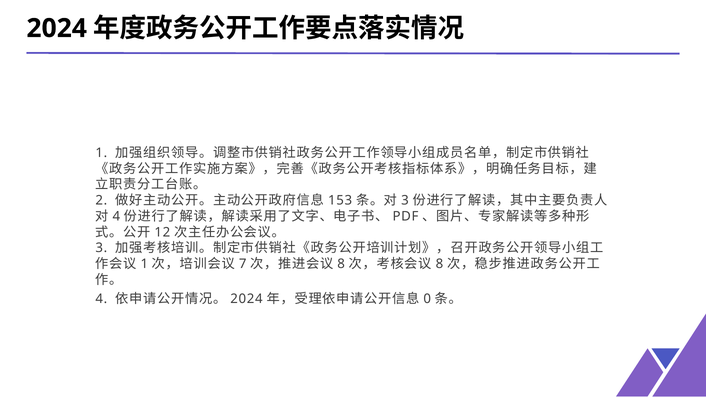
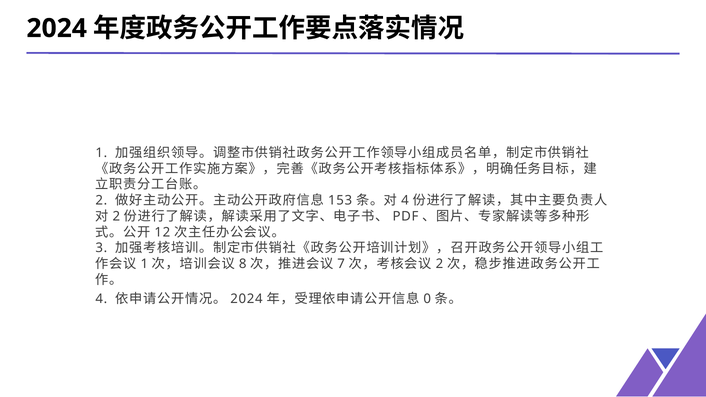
3 at (405, 201): 3 -> 4
4 at (116, 216): 4 -> 2
7: 7 -> 8
8 at (341, 264): 8 -> 7
8 at (439, 264): 8 -> 2
